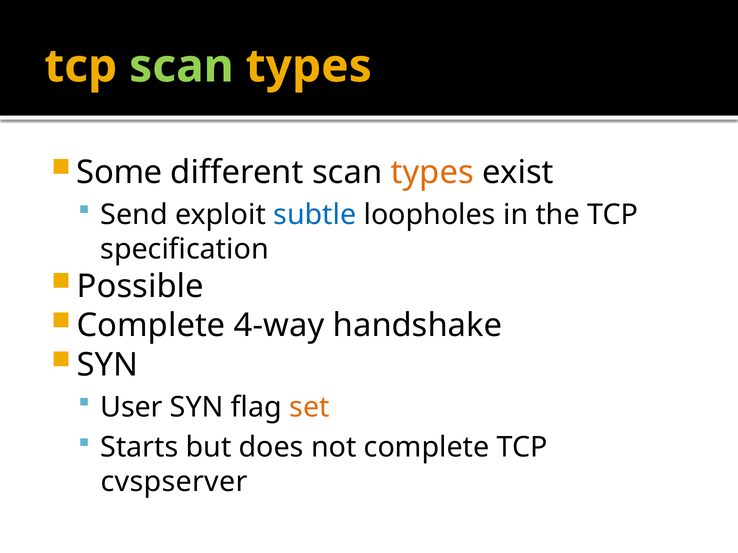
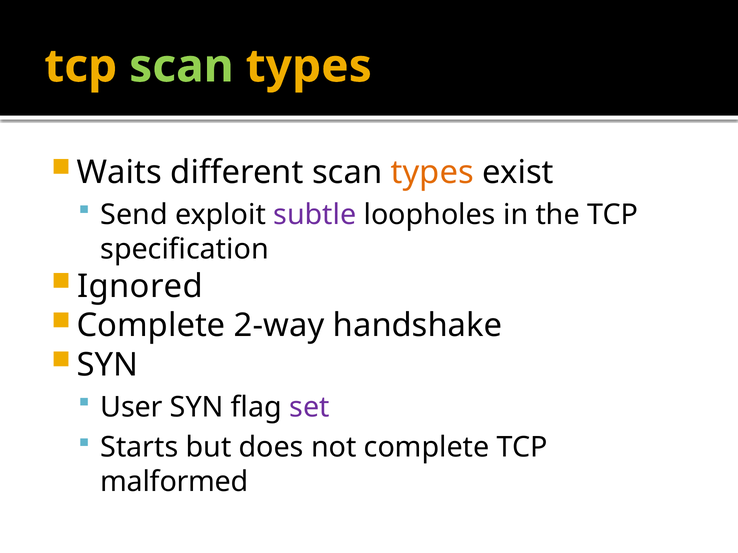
Some: Some -> Waits
subtle colour: blue -> purple
Possible: Possible -> Ignored
4-way: 4-way -> 2-way
set colour: orange -> purple
cvspserver: cvspserver -> malformed
